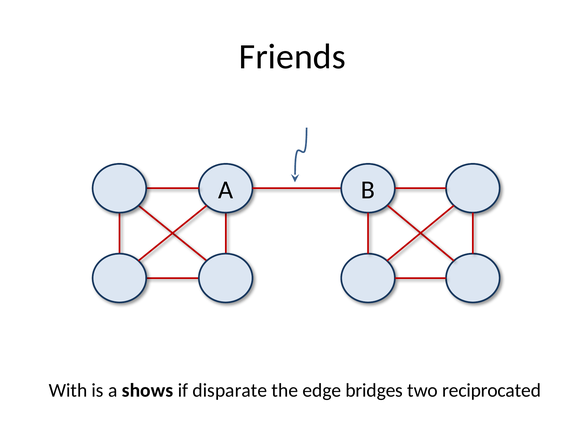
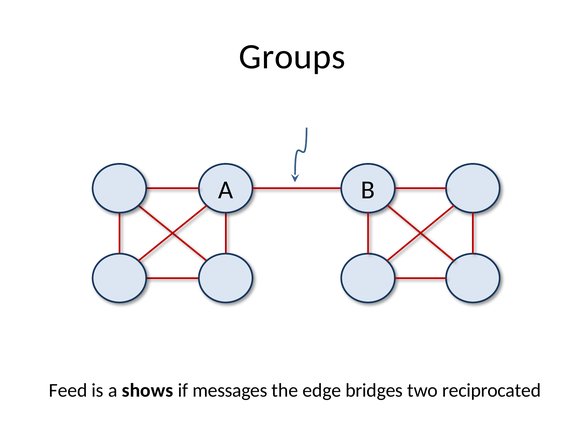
Friends: Friends -> Groups
With: With -> Feed
disparate: disparate -> messages
